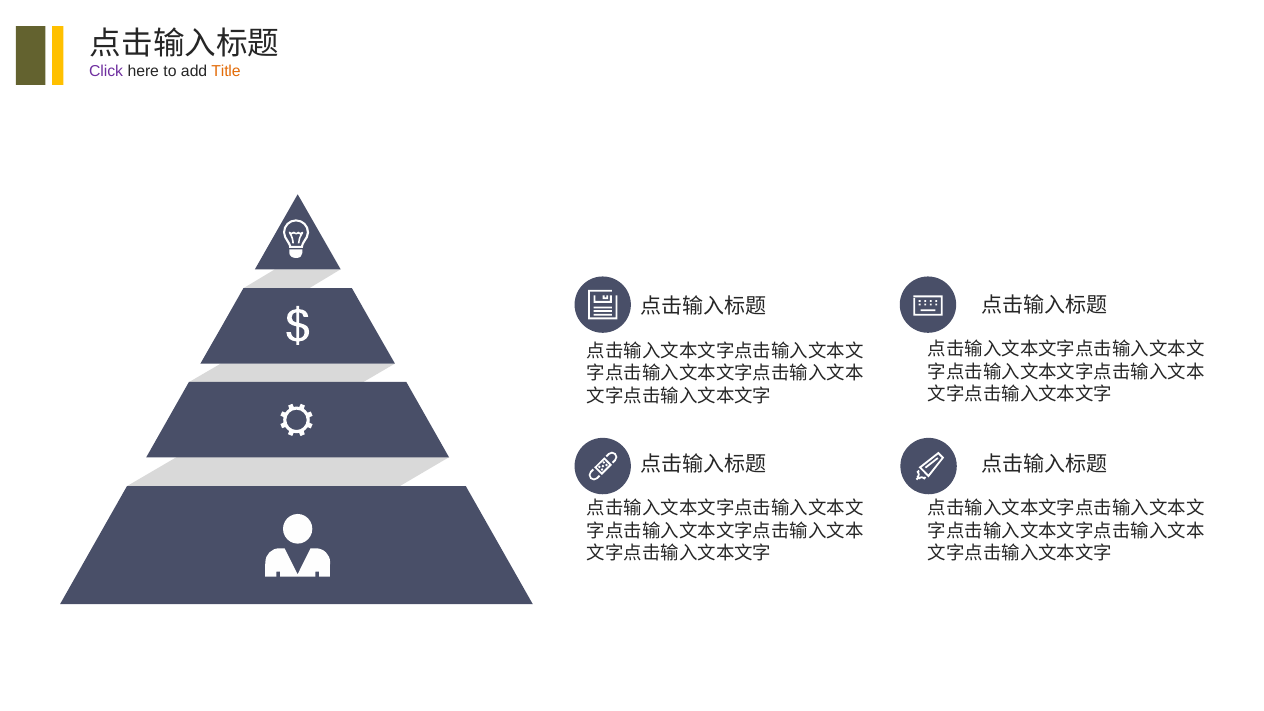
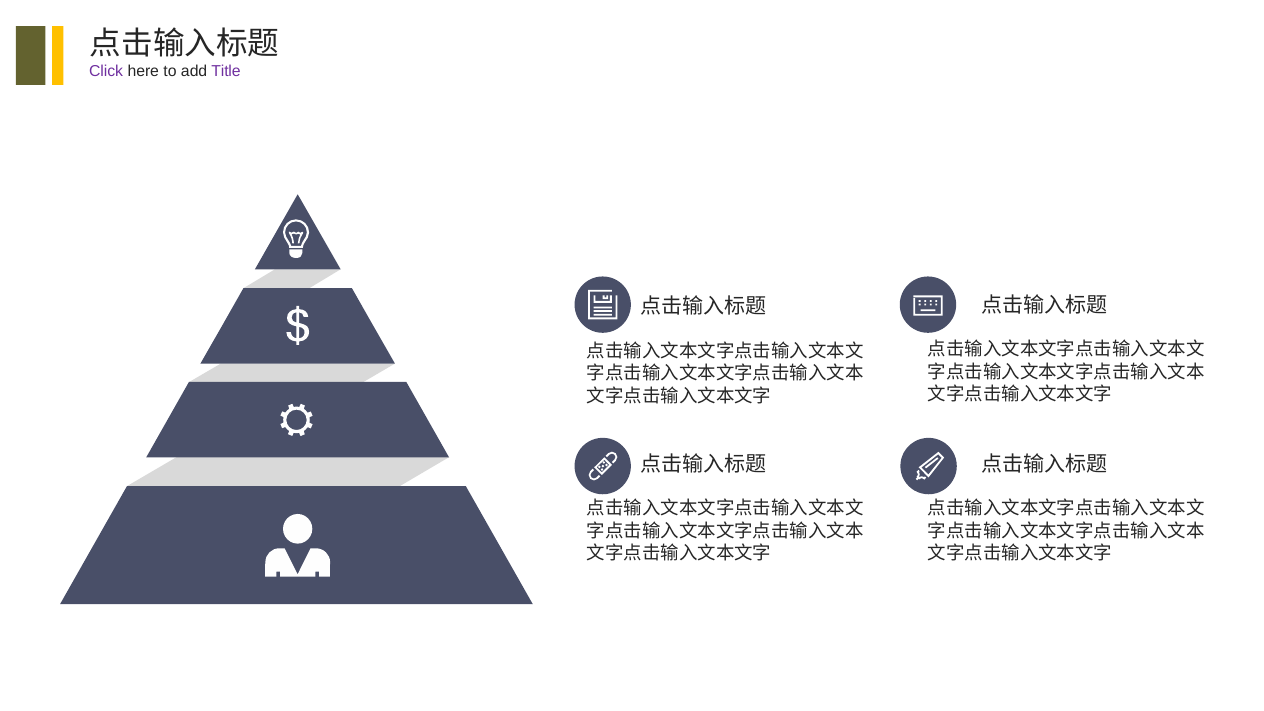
Title colour: orange -> purple
